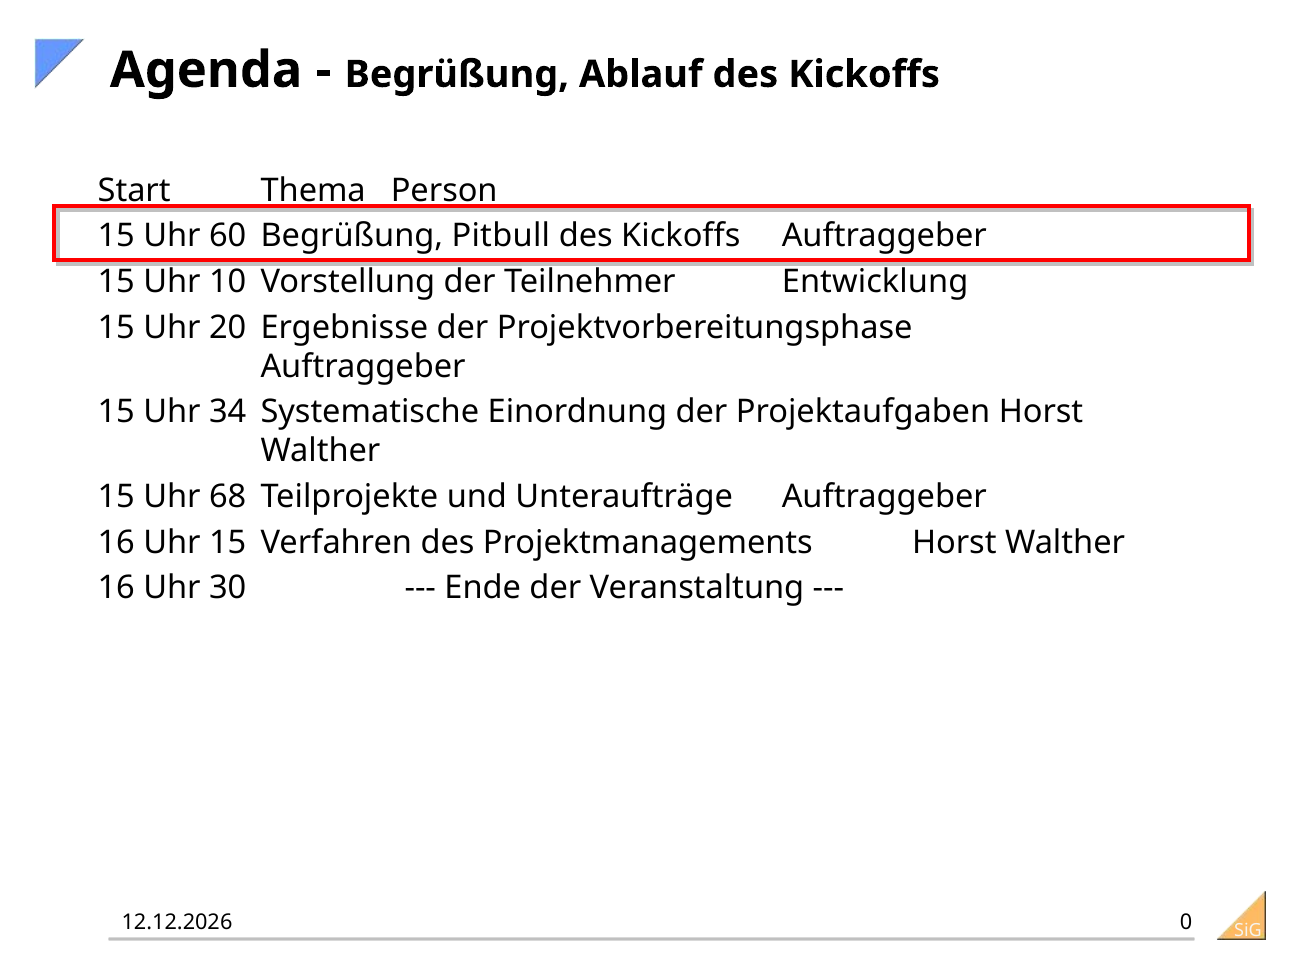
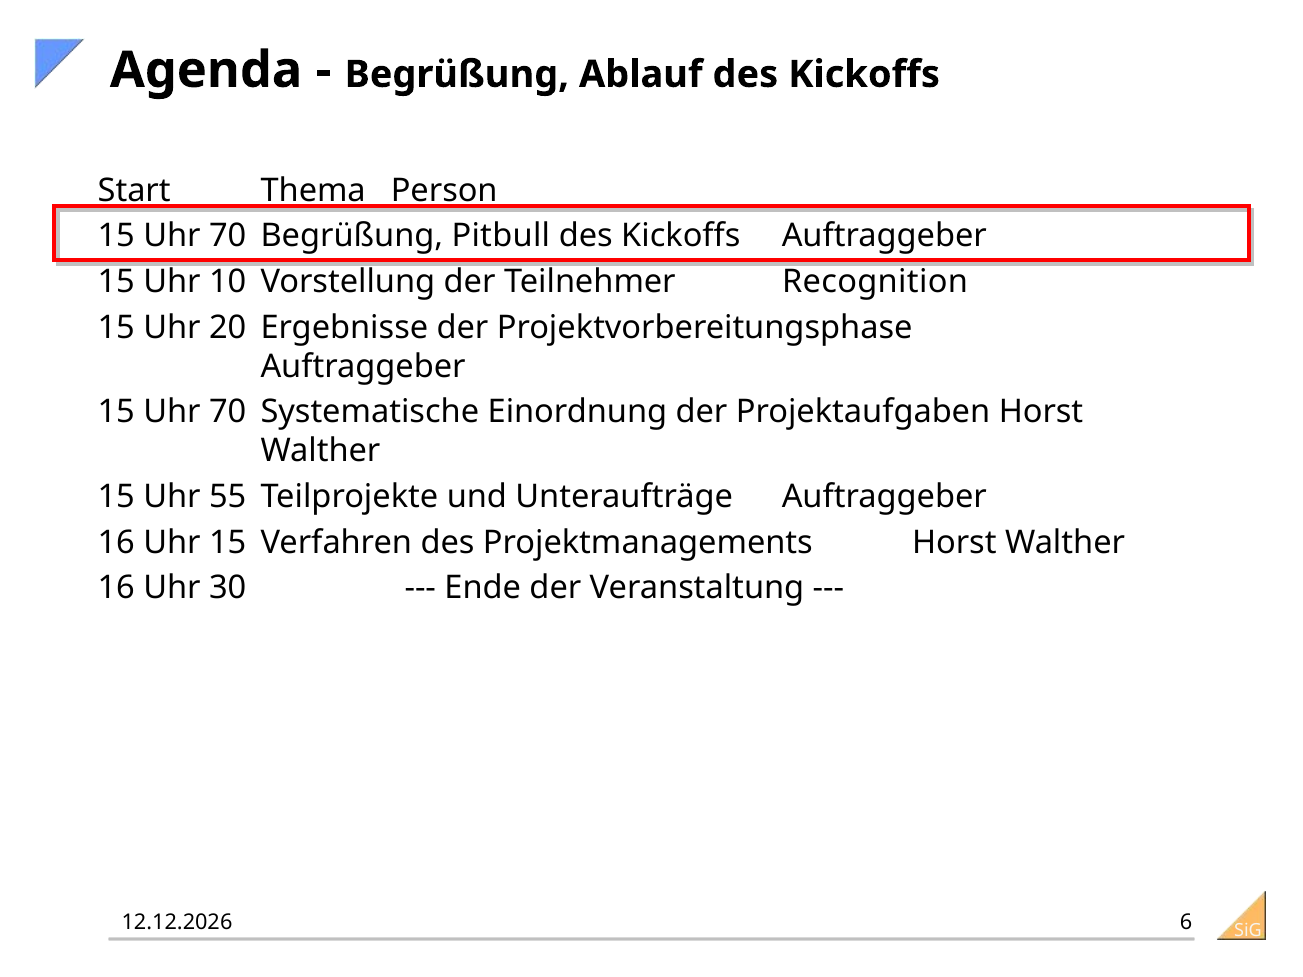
60 at (228, 236): 60 -> 70
Entwicklung: Entwicklung -> Recognition
34 at (228, 412): 34 -> 70
68: 68 -> 55
0: 0 -> 6
